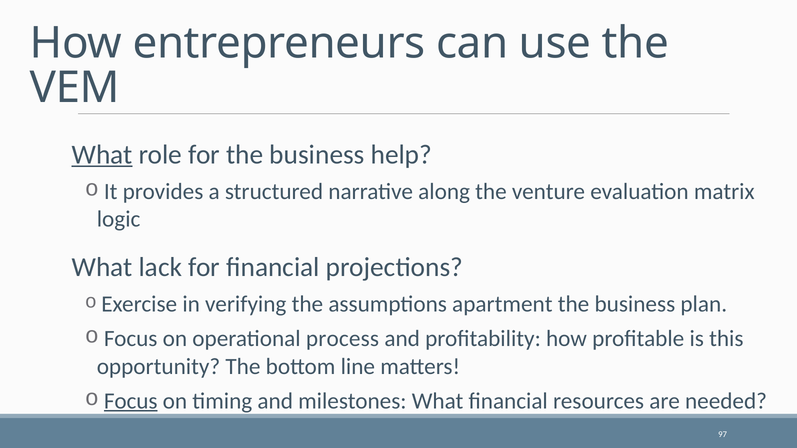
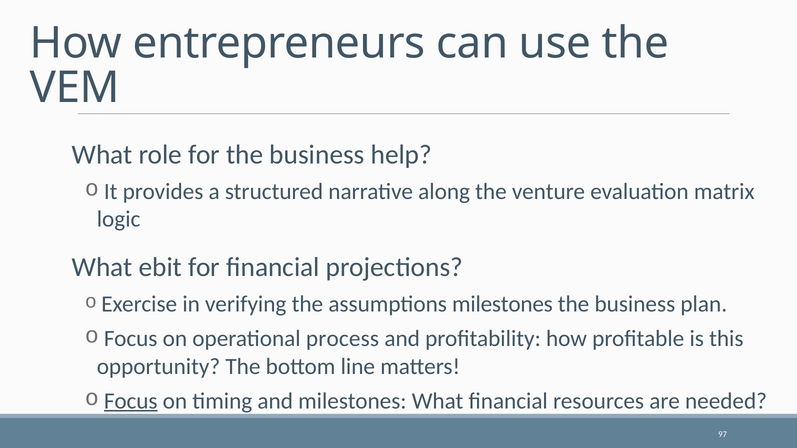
What at (102, 155) underline: present -> none
lack: lack -> ebit
assumptions apartment: apartment -> milestones
